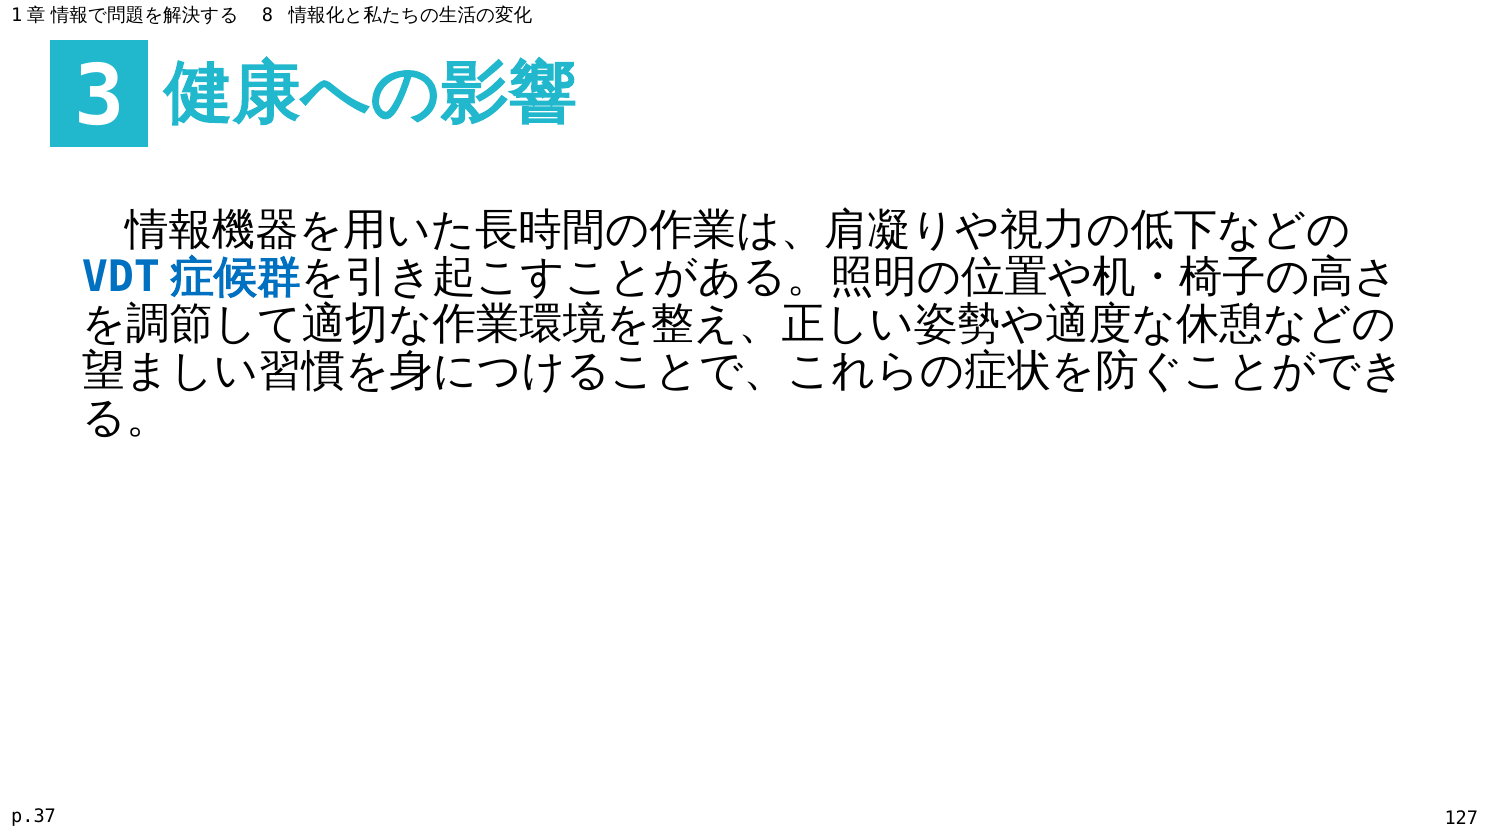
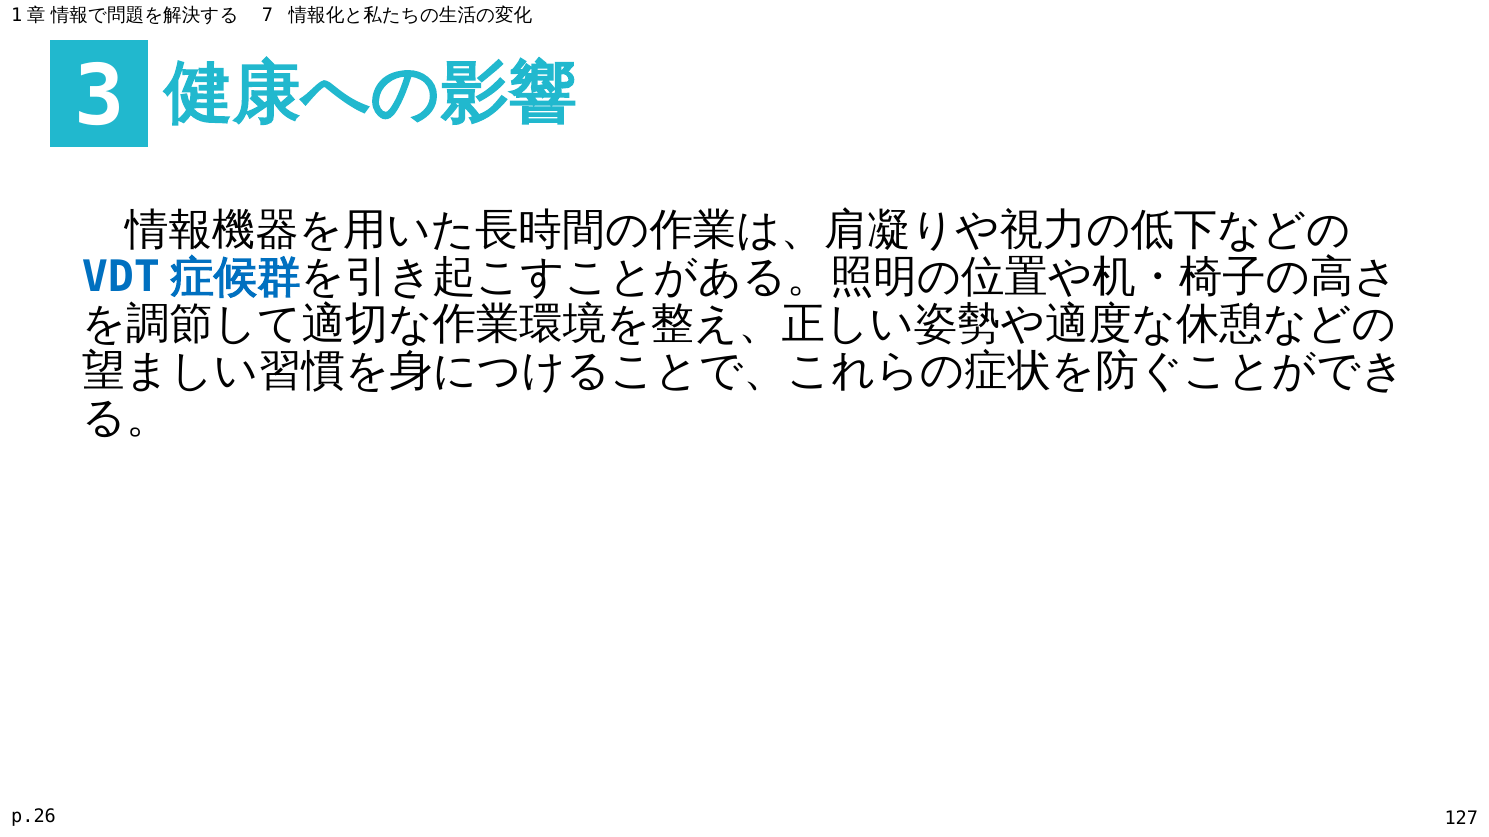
8: 8 -> 7
p.37: p.37 -> p.26
